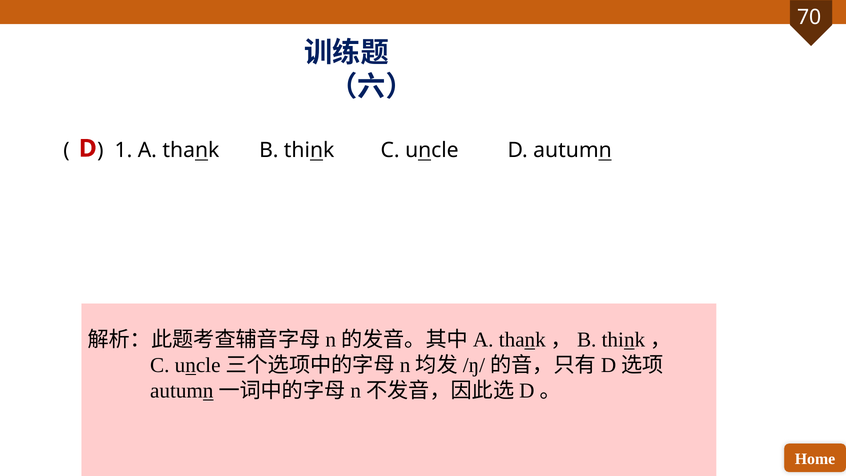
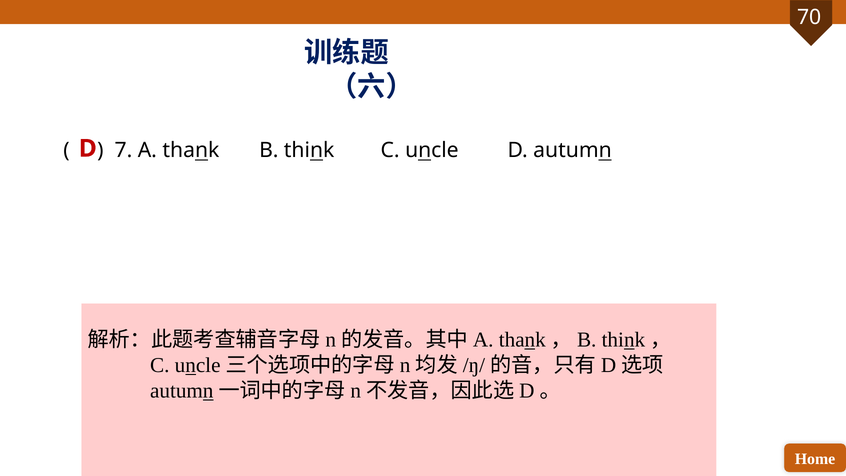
1: 1 -> 7
